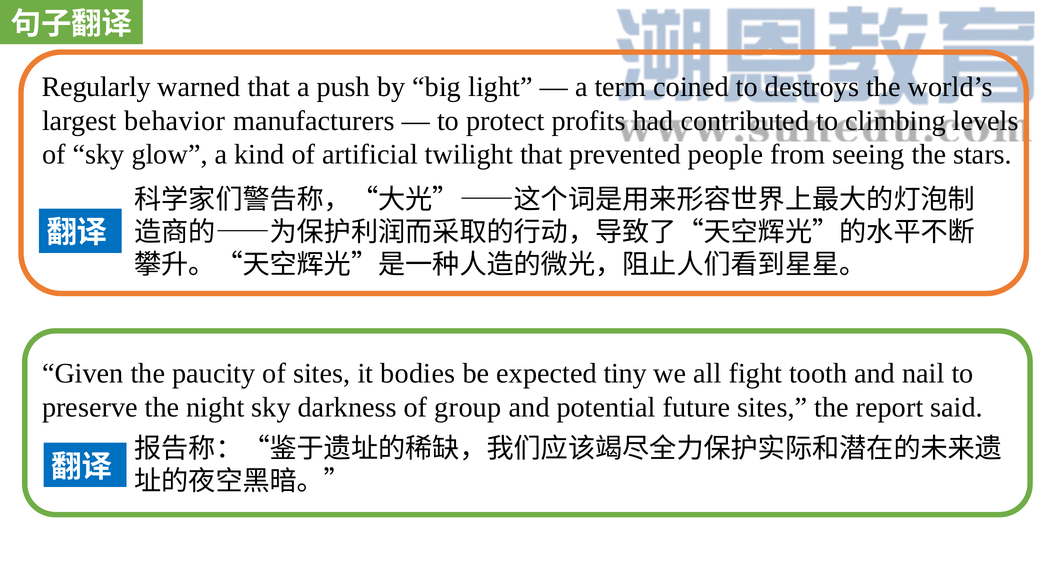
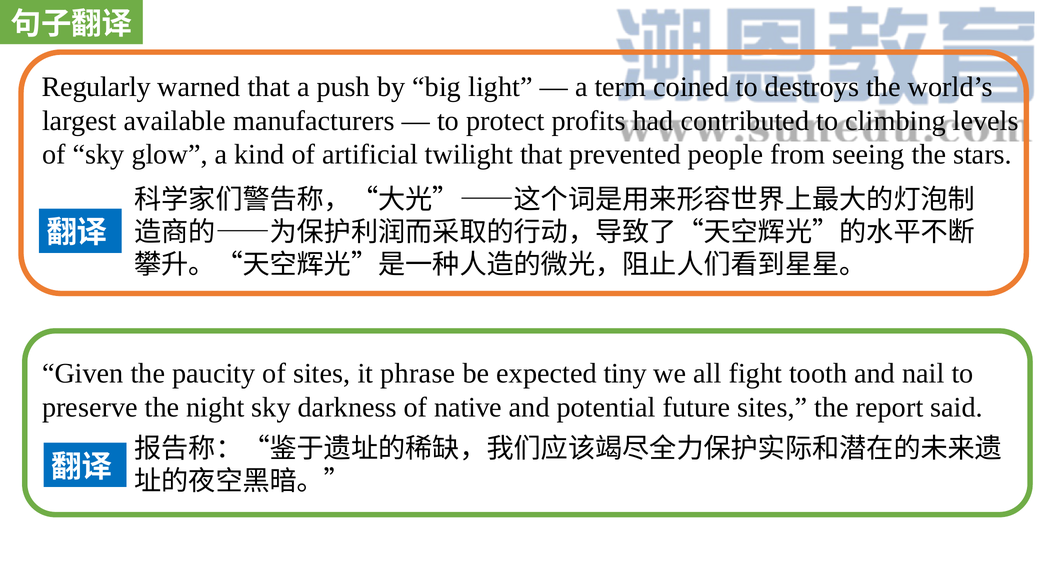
behavior: behavior -> available
bodies: bodies -> phrase
group: group -> native
